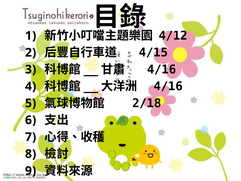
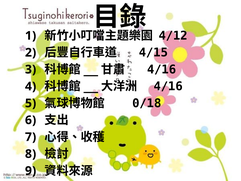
2/18: 2/18 -> 0/18
